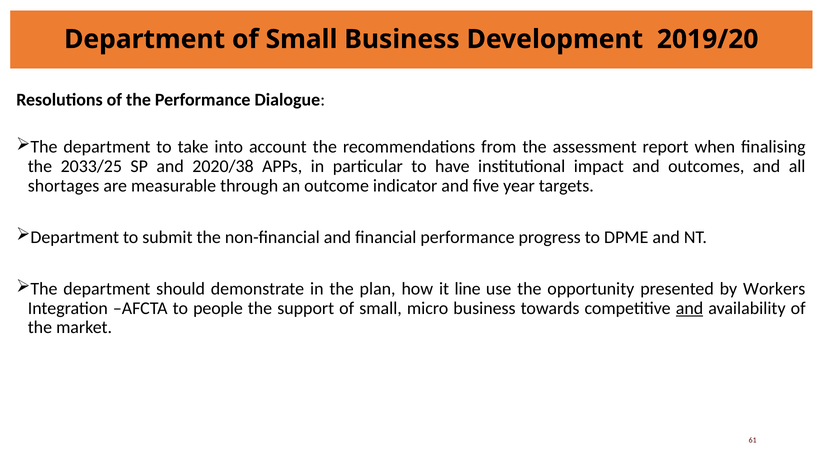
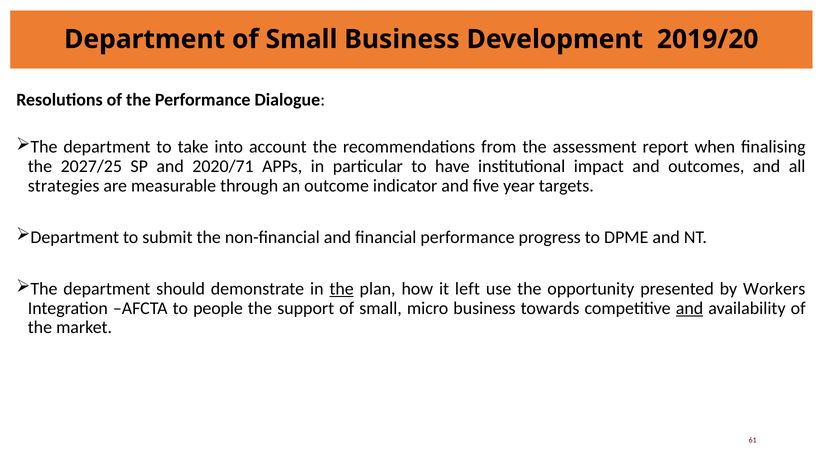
2033/25: 2033/25 -> 2027/25
2020/38: 2020/38 -> 2020/71
shortages: shortages -> strategies
the at (342, 289) underline: none -> present
line: line -> left
